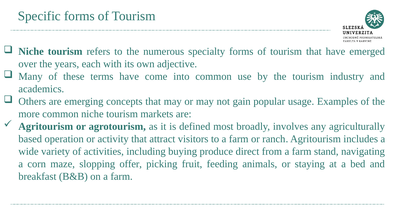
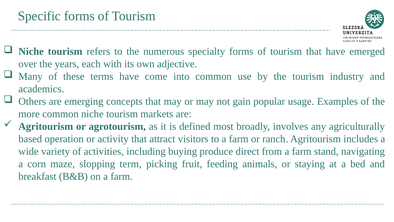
offer: offer -> term
